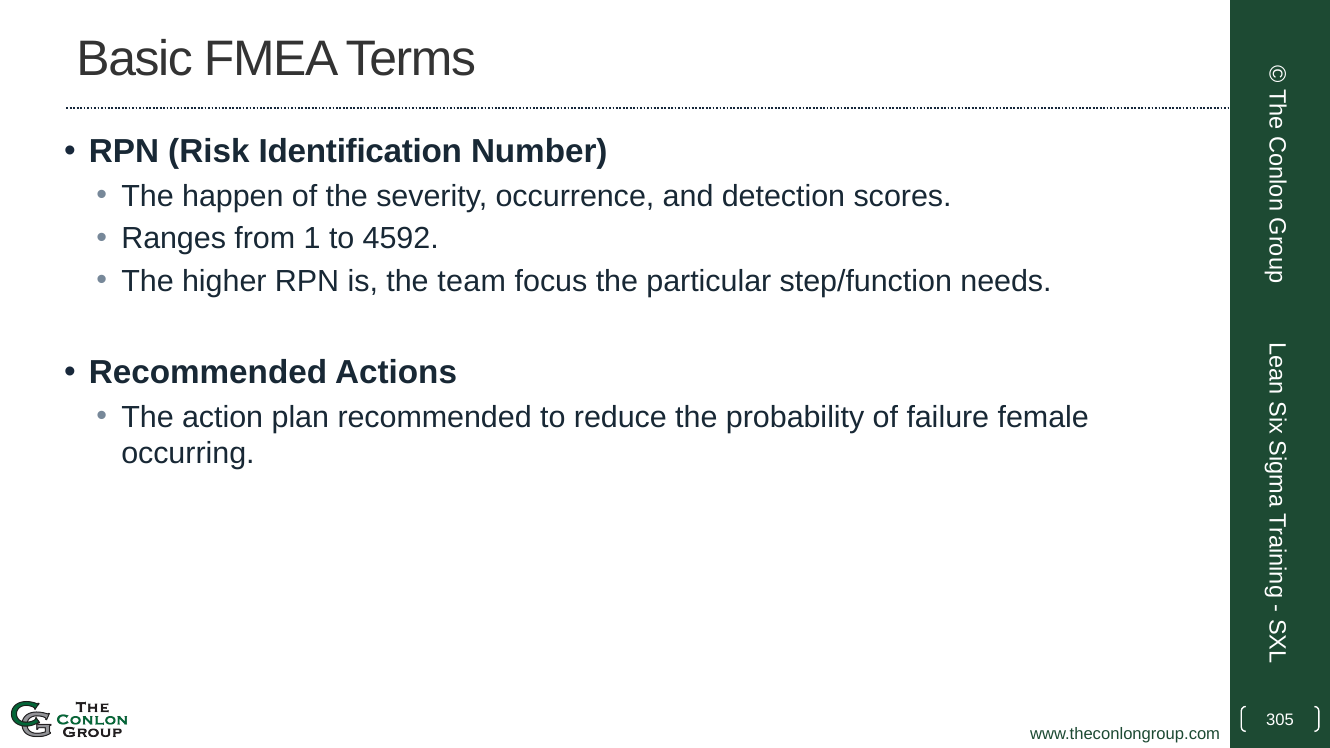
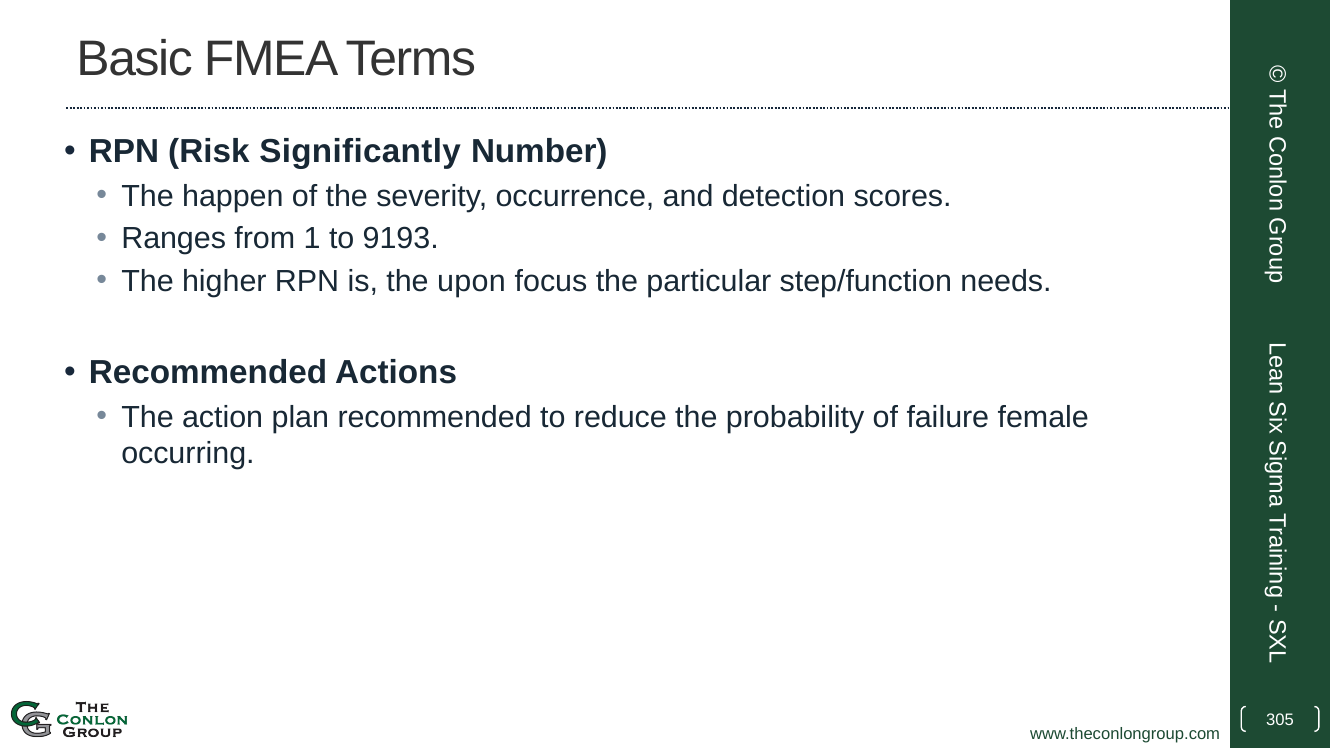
Identification: Identification -> Significantly
4592: 4592 -> 9193
team: team -> upon
